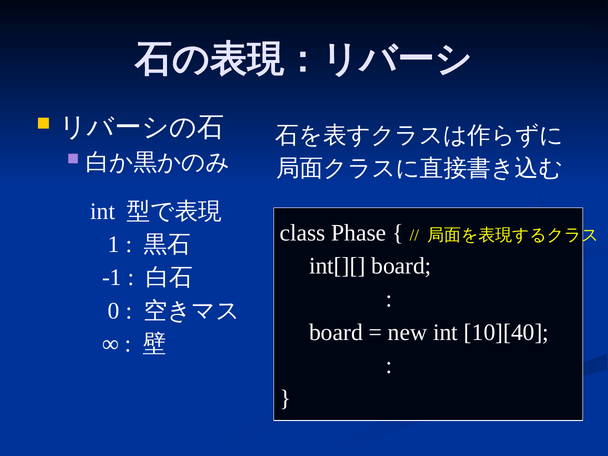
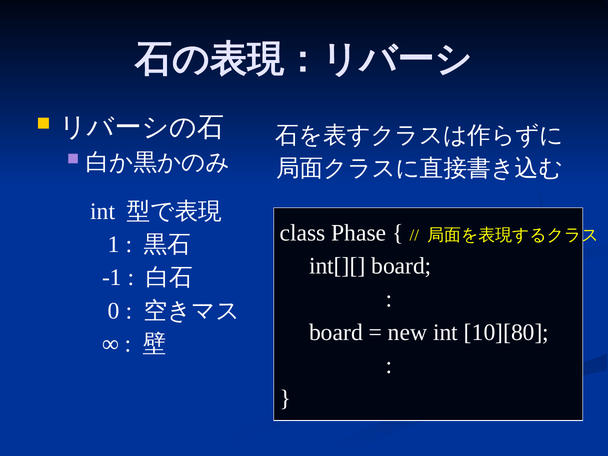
10][40: 10][40 -> 10][80
